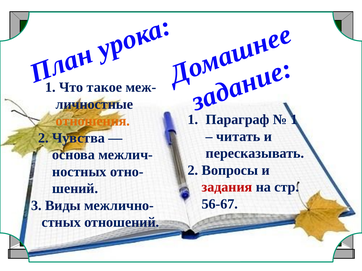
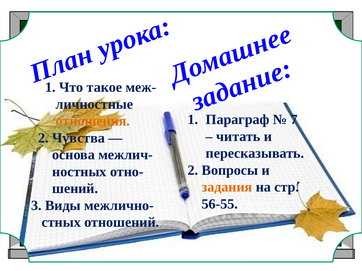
1 at (294, 120): 1 -> 7
задания colour: red -> orange
56-67: 56-67 -> 56-55
